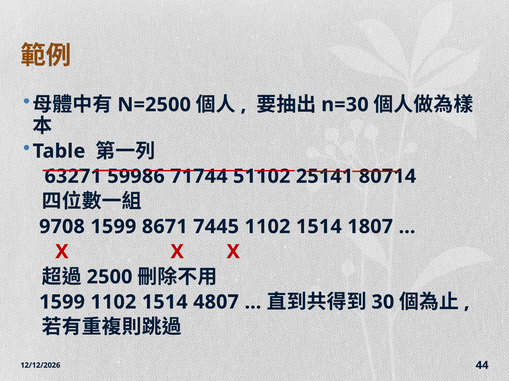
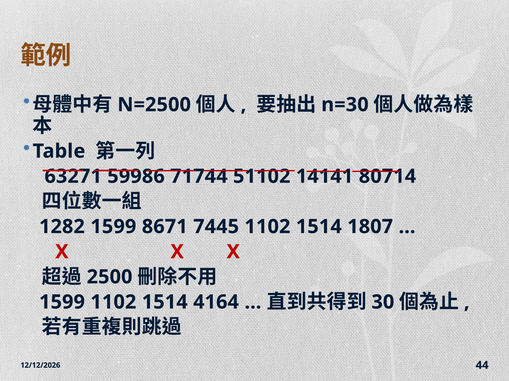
25141: 25141 -> 14141
9708: 9708 -> 1282
4807: 4807 -> 4164
